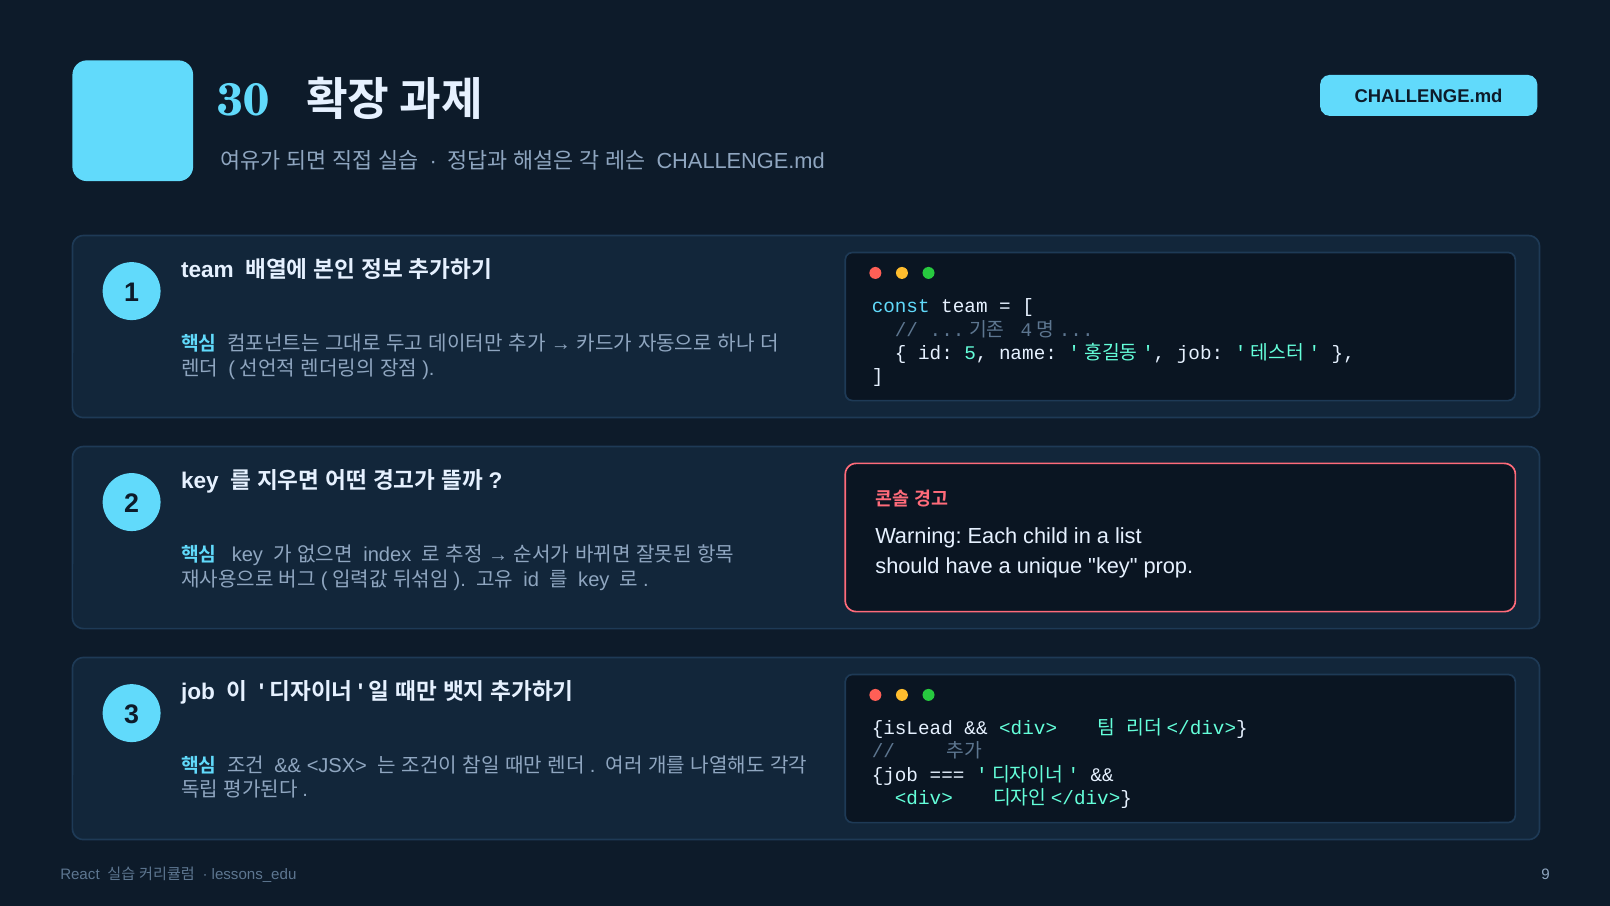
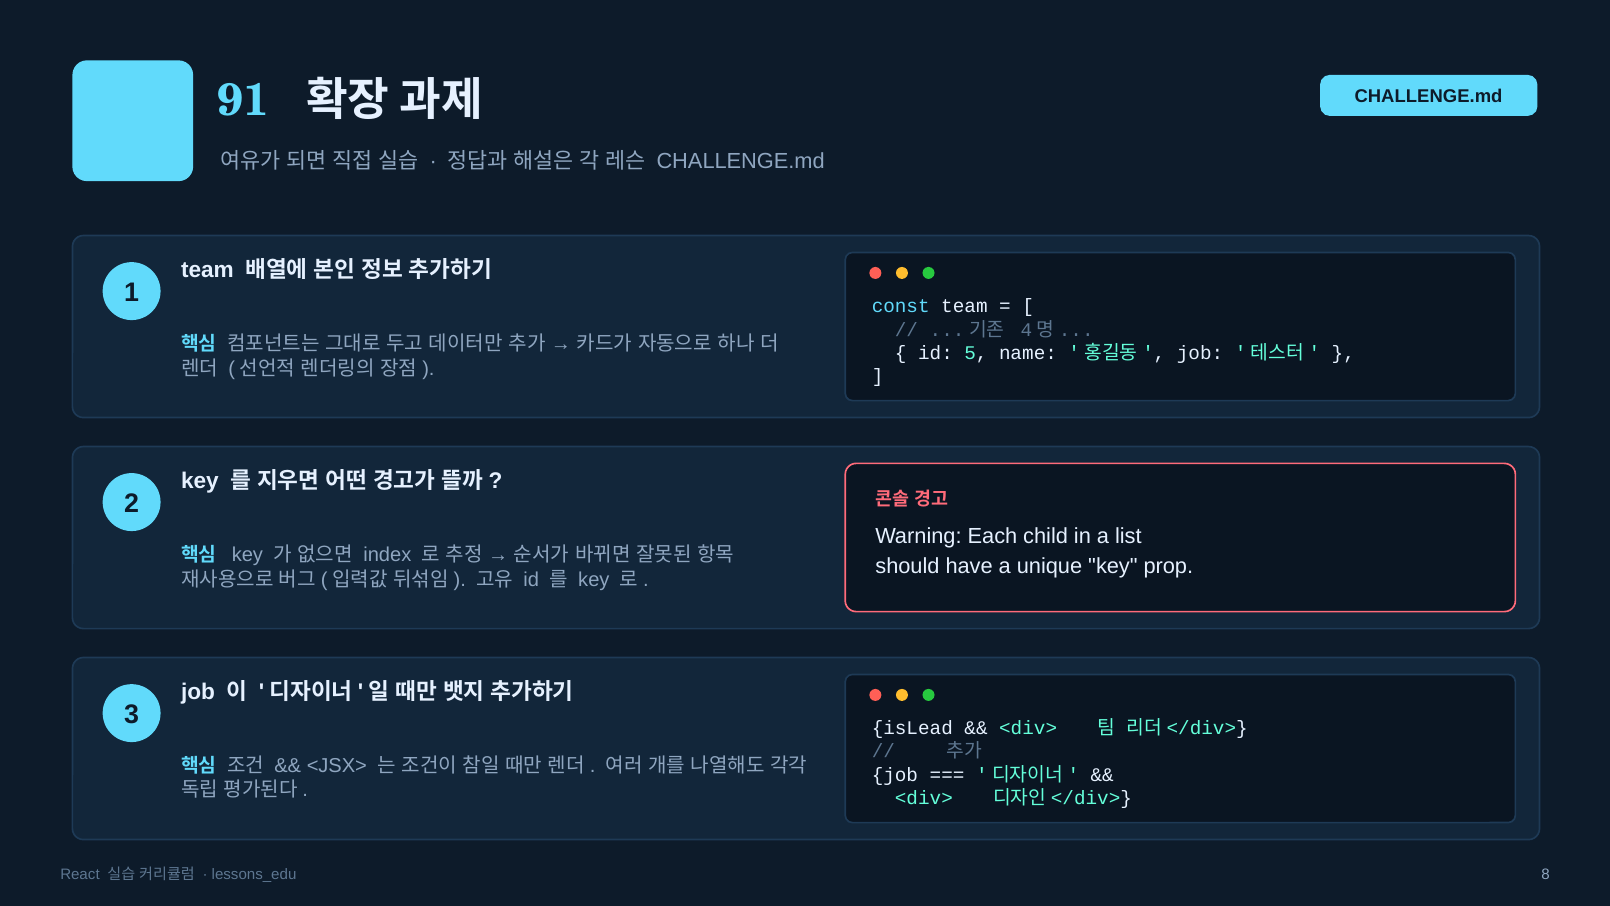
30: 30 -> 91
9: 9 -> 8
